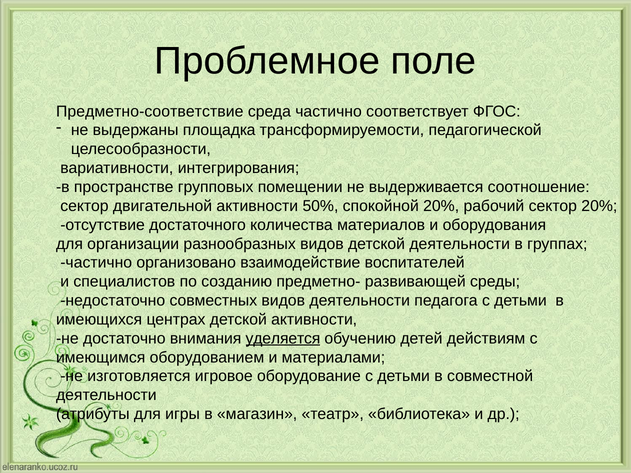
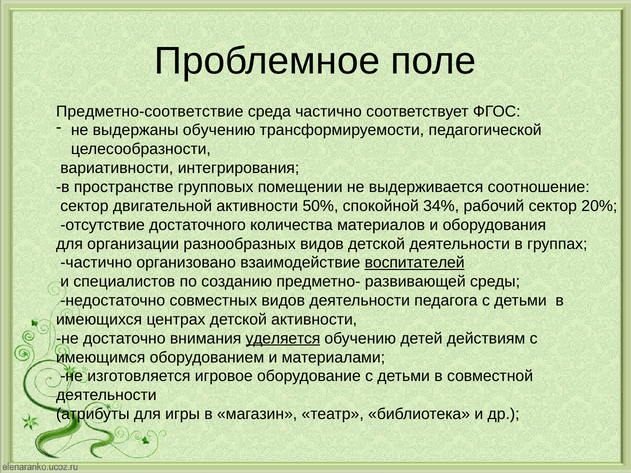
выдержаны площадка: площадка -> обучению
спокойной 20%: 20% -> 34%
воспитателей underline: none -> present
